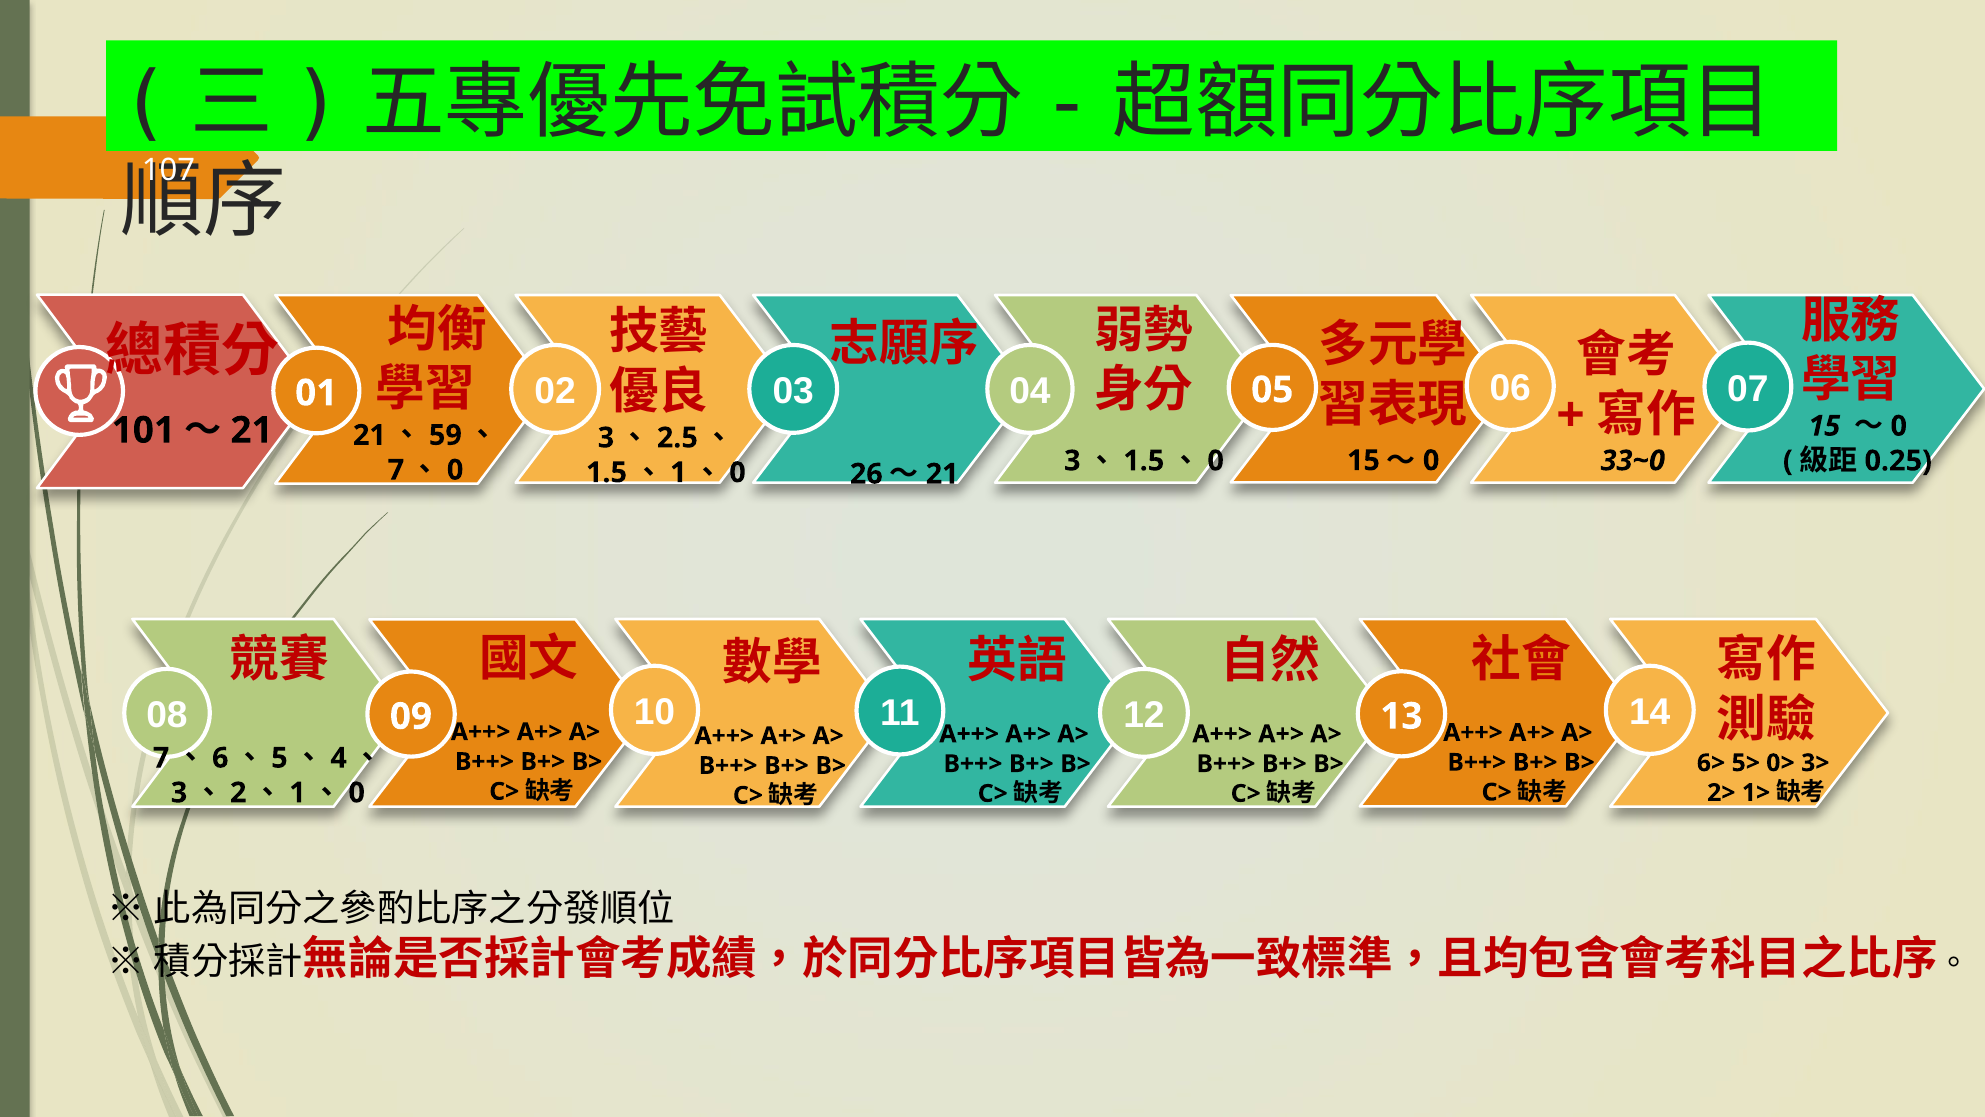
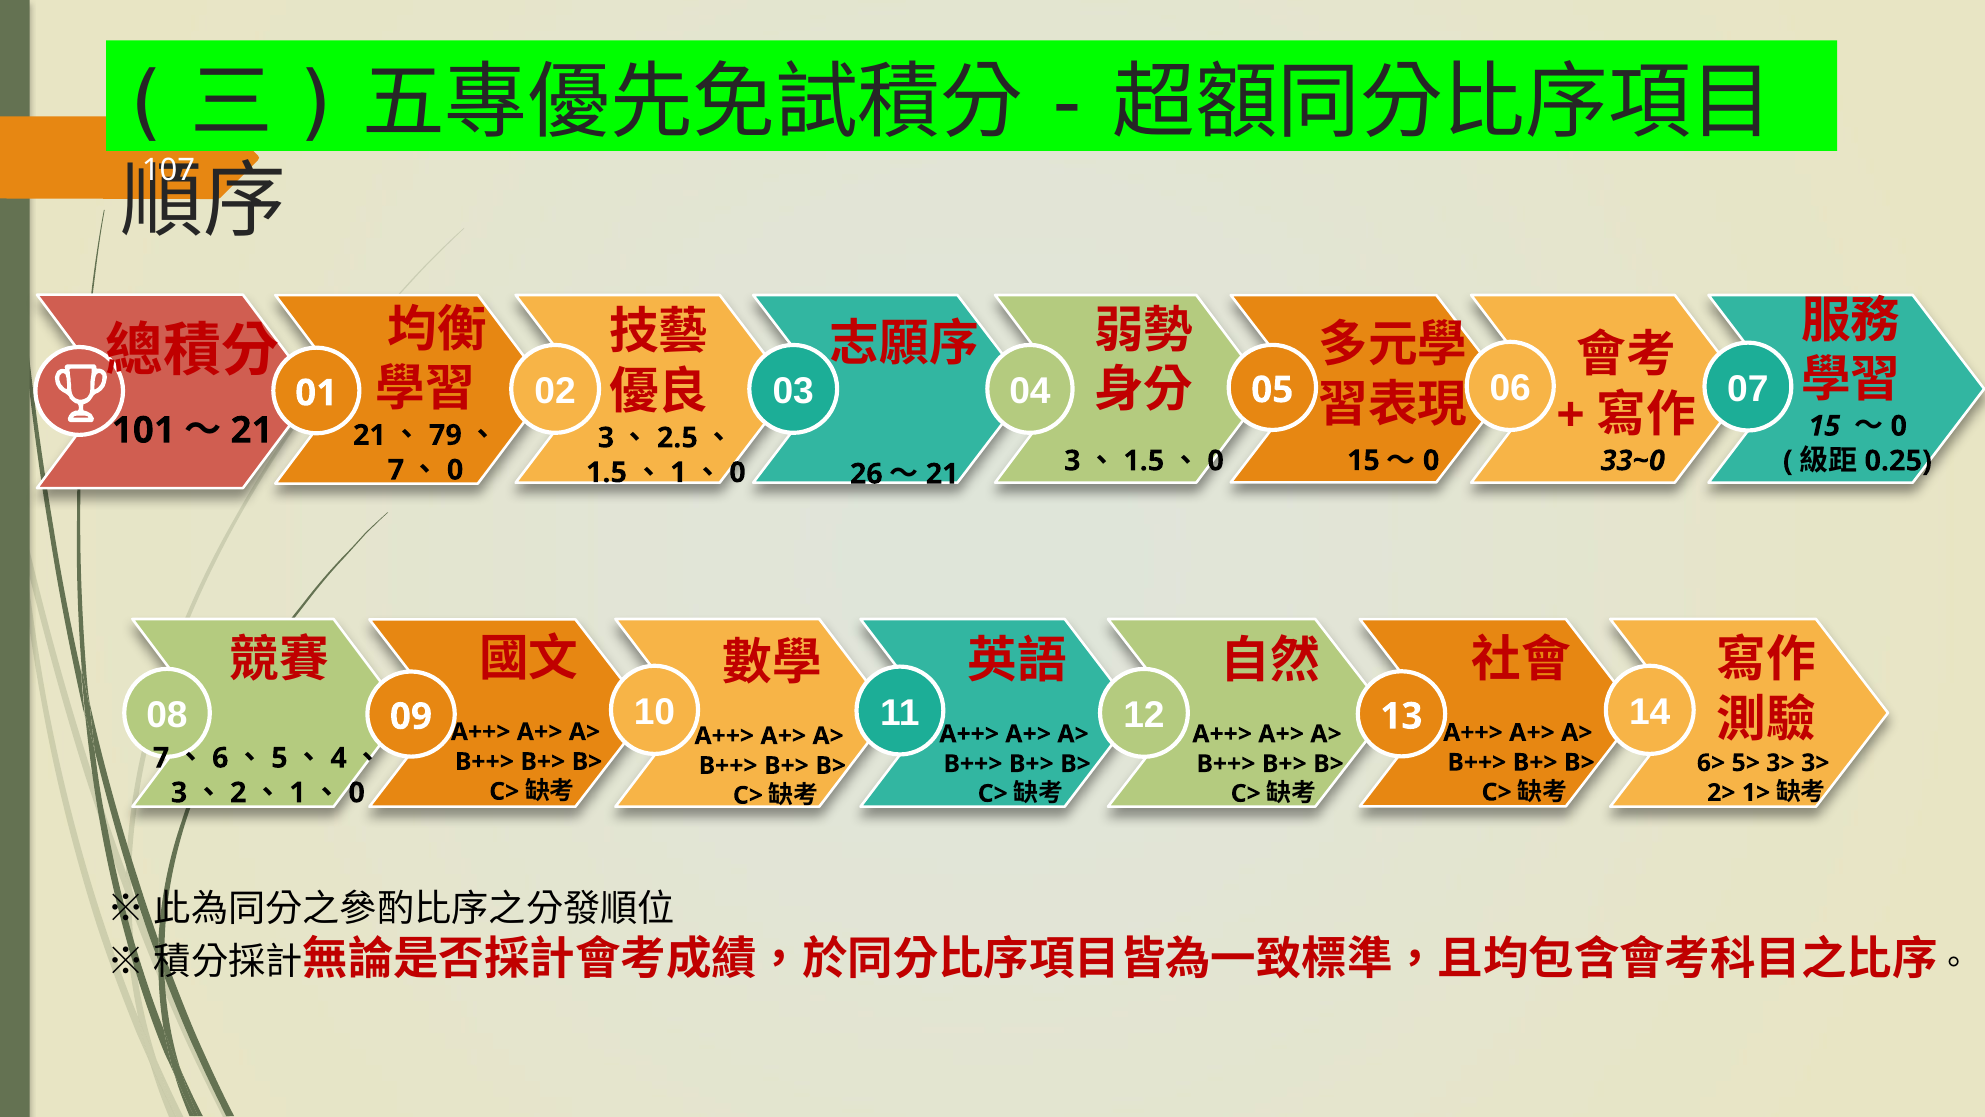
59: 59 -> 79
5> 0>: 0> -> 3>
